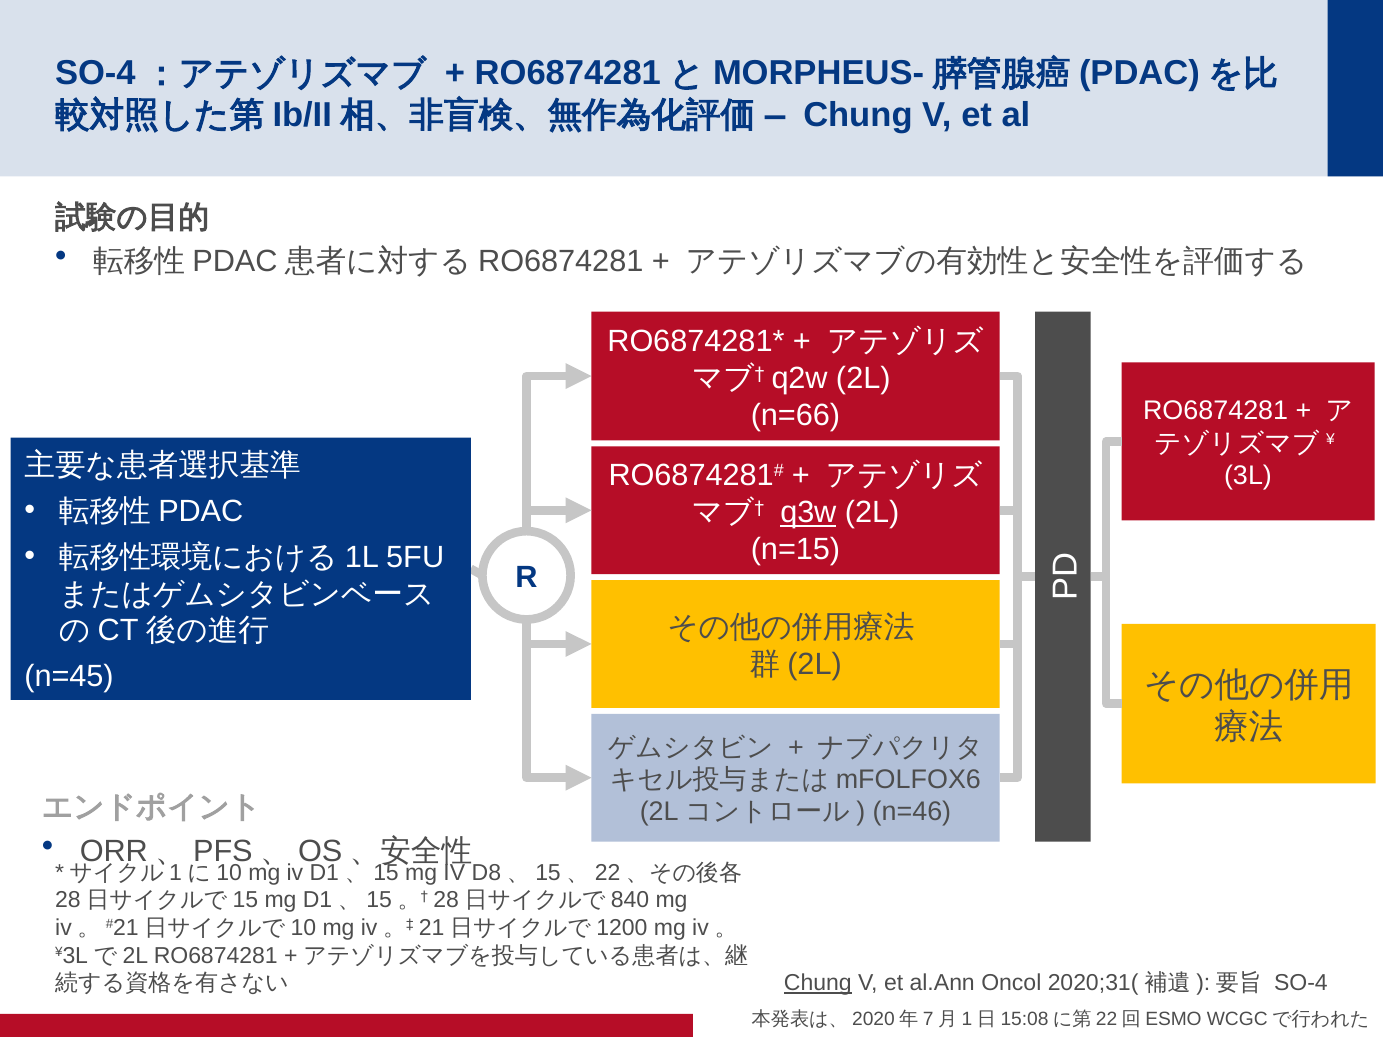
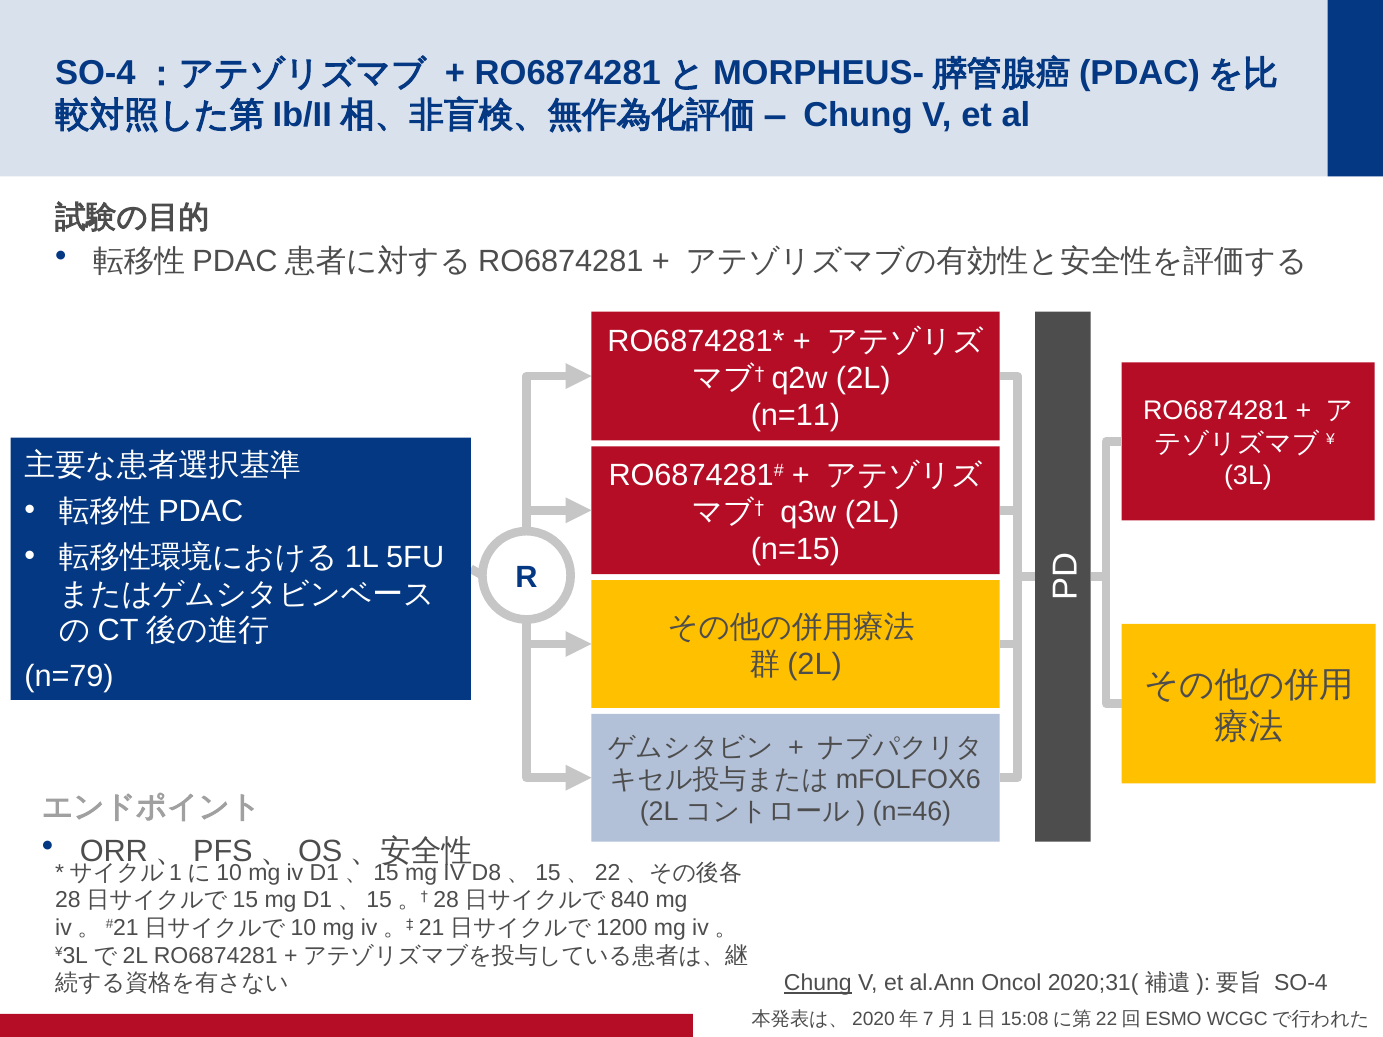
n=66: n=66 -> n=11
q3w underline: present -> none
n=45: n=45 -> n=79
